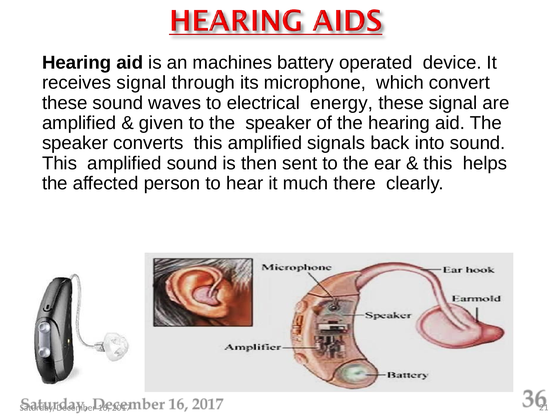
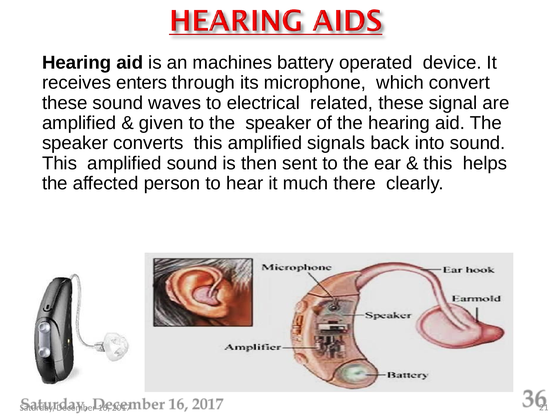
receives signal: signal -> enters
energy: energy -> related
